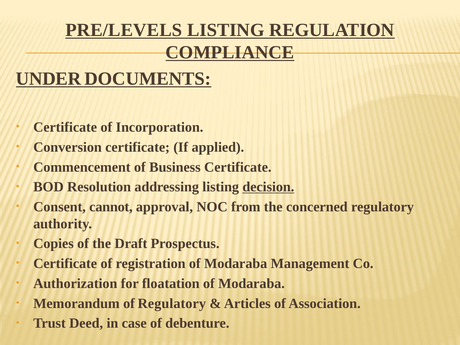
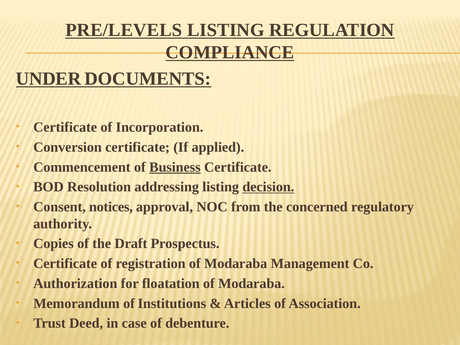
Business underline: none -> present
cannot: cannot -> notices
of Regulatory: Regulatory -> Institutions
